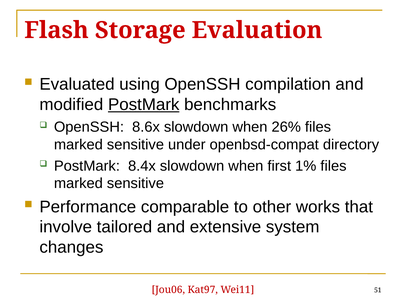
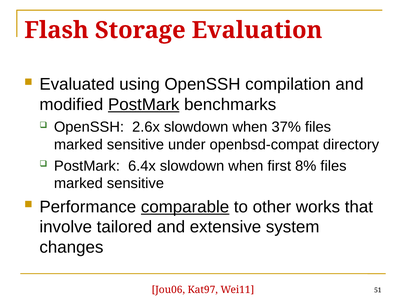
8.6x: 8.6x -> 2.6x
26%: 26% -> 37%
8.4x: 8.4x -> 6.4x
1%: 1% -> 8%
comparable underline: none -> present
